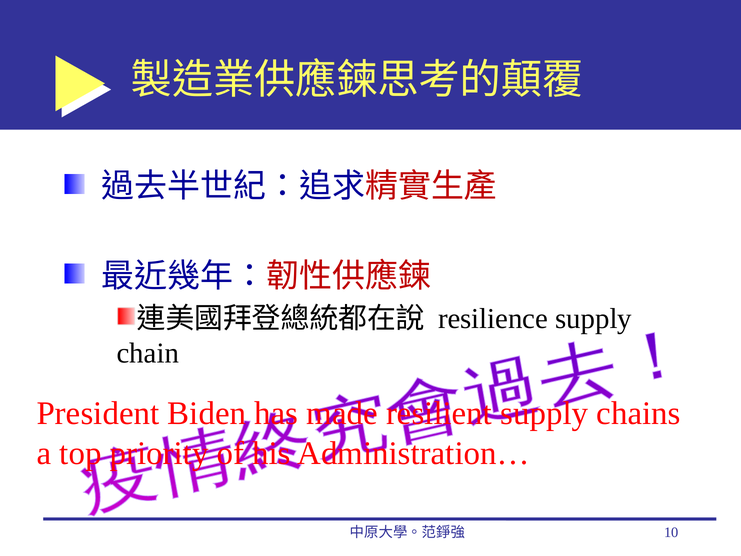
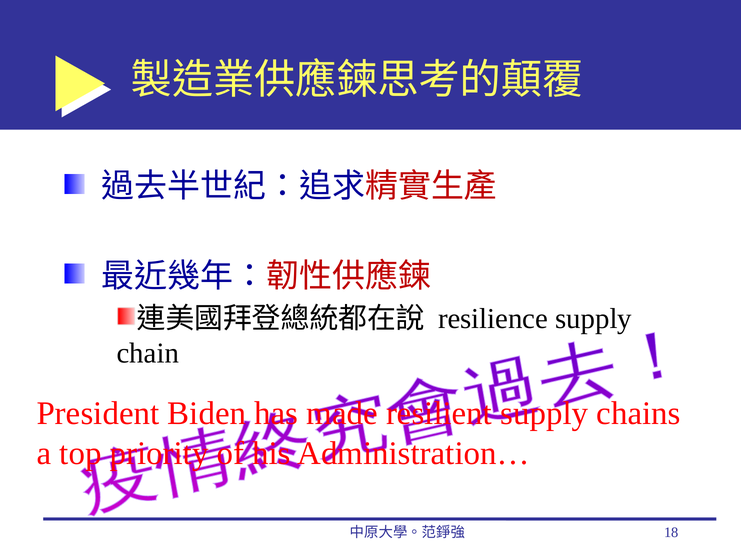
10: 10 -> 18
